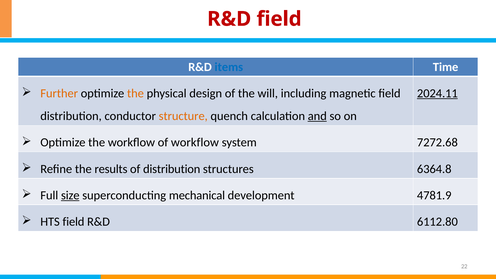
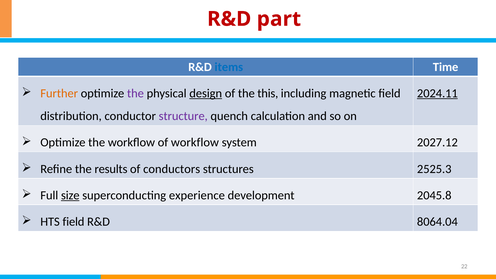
R&D field: field -> part
the at (135, 93) colour: orange -> purple
design underline: none -> present
will: will -> this
structure colour: orange -> purple
and underline: present -> none
7272.68: 7272.68 -> 2027.12
of distribution: distribution -> conductors
6364.8: 6364.8 -> 2525.3
mechanical: mechanical -> experience
4781.9: 4781.9 -> 2045.8
6112.80: 6112.80 -> 8064.04
